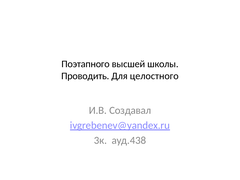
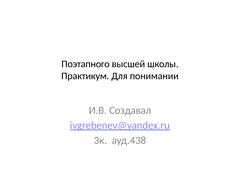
Проводить: Проводить -> Практикум
целостного: целостного -> понимании
